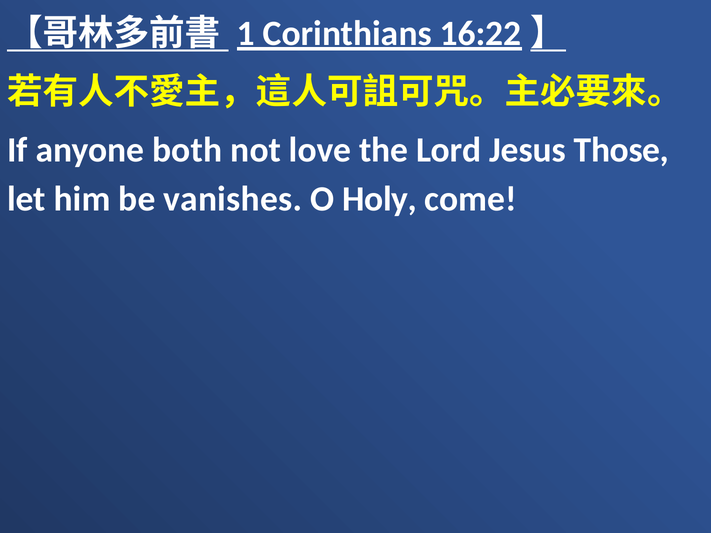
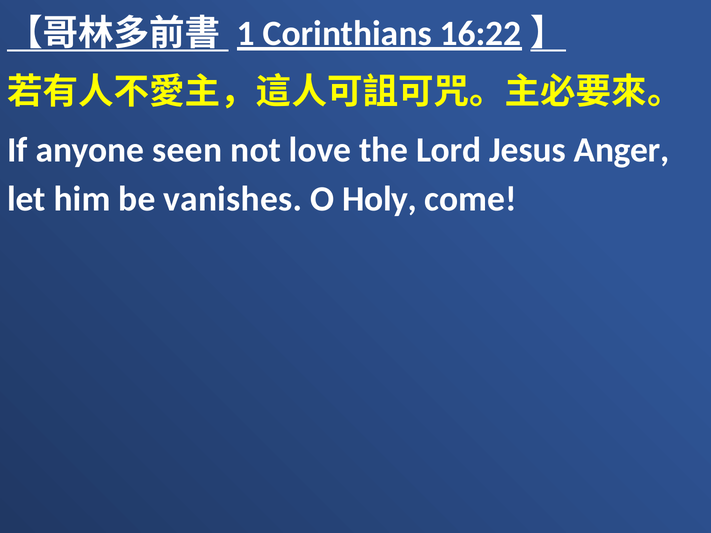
both: both -> seen
Those: Those -> Anger
